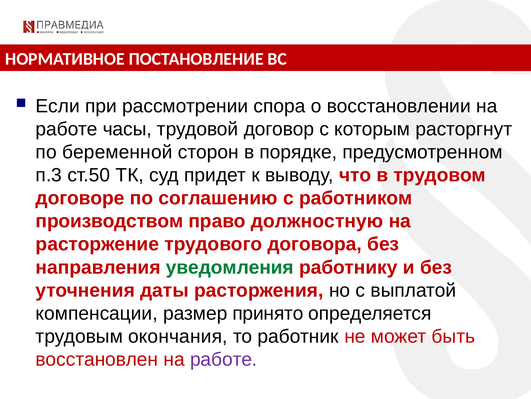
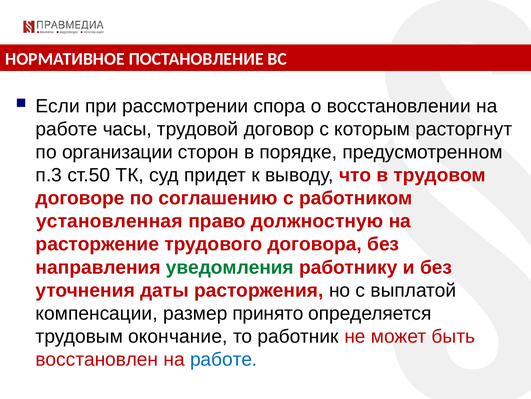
беременной: беременной -> организации
производством: производством -> установленная
окончания: окончания -> окончание
работе at (224, 359) colour: purple -> blue
